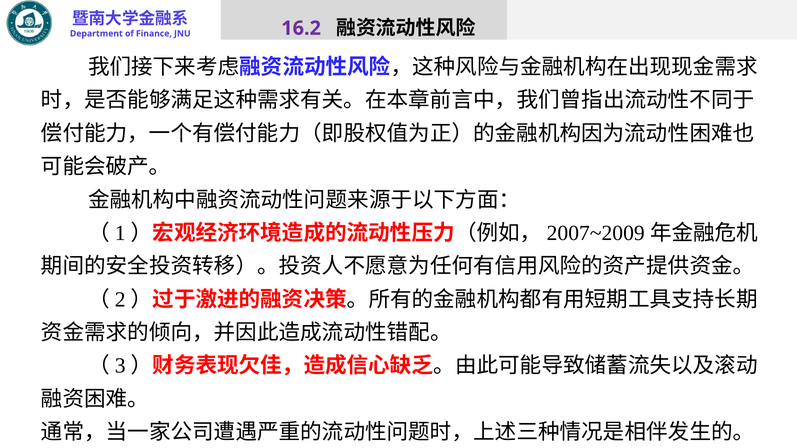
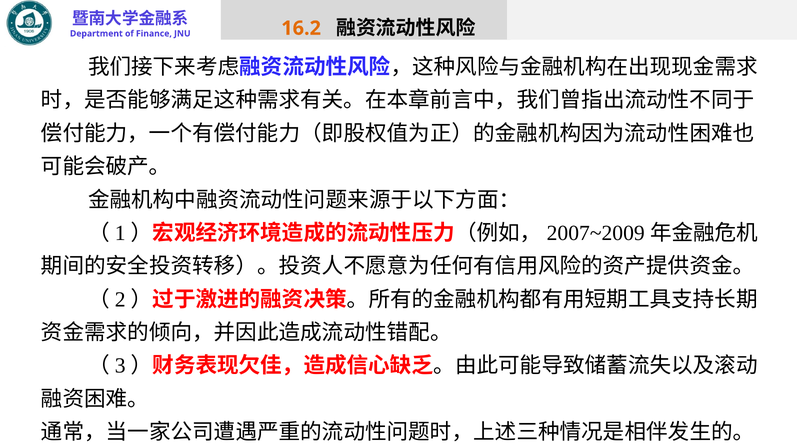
16.2 colour: purple -> orange
